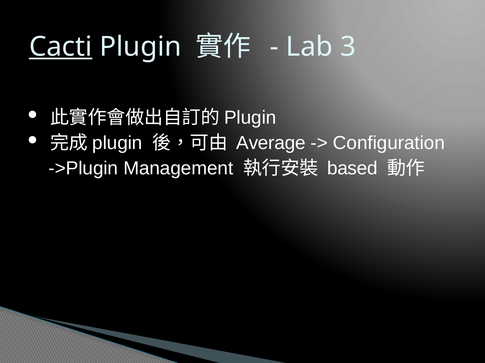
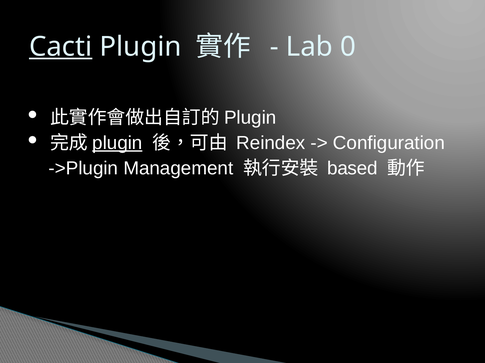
3: 3 -> 0
plugin at (117, 143) underline: none -> present
Average: Average -> Reindex
